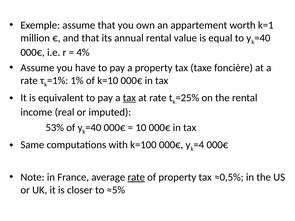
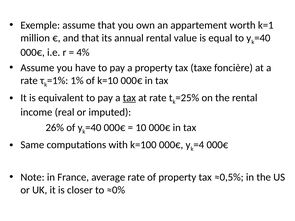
53%: 53% -> 26%
rate at (136, 177) underline: present -> none
≈5%: ≈5% -> ≈0%
